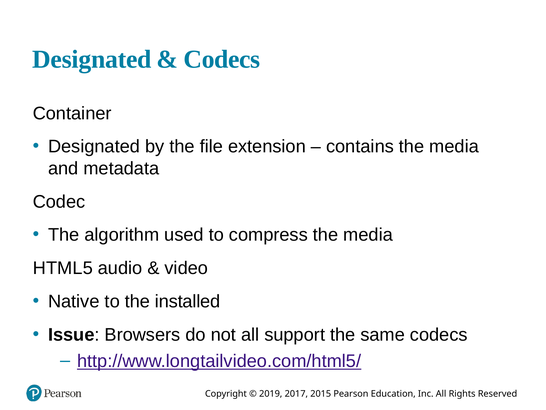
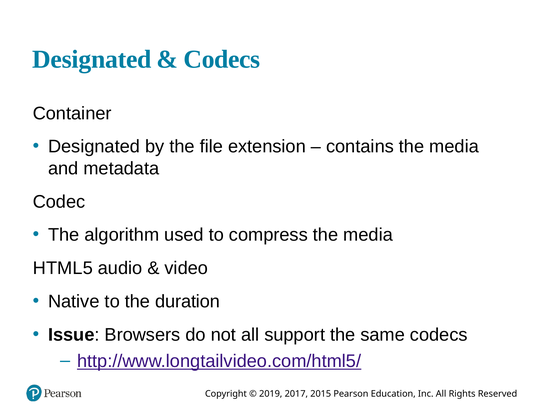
installed: installed -> duration
